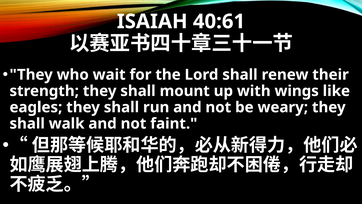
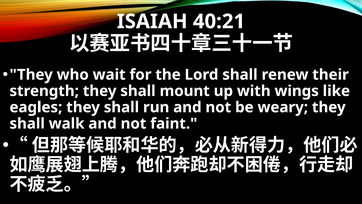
40:61: 40:61 -> 40:21
